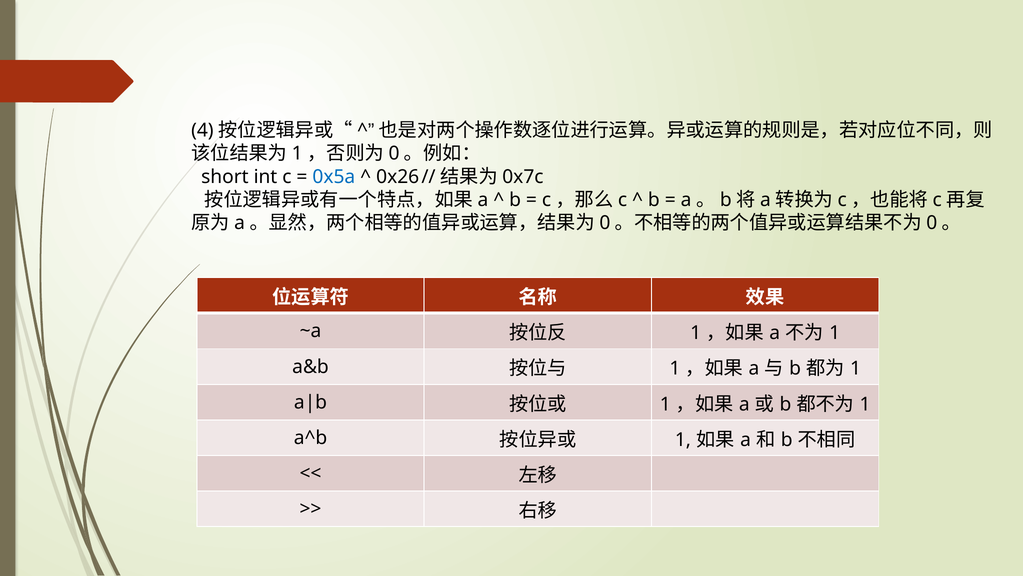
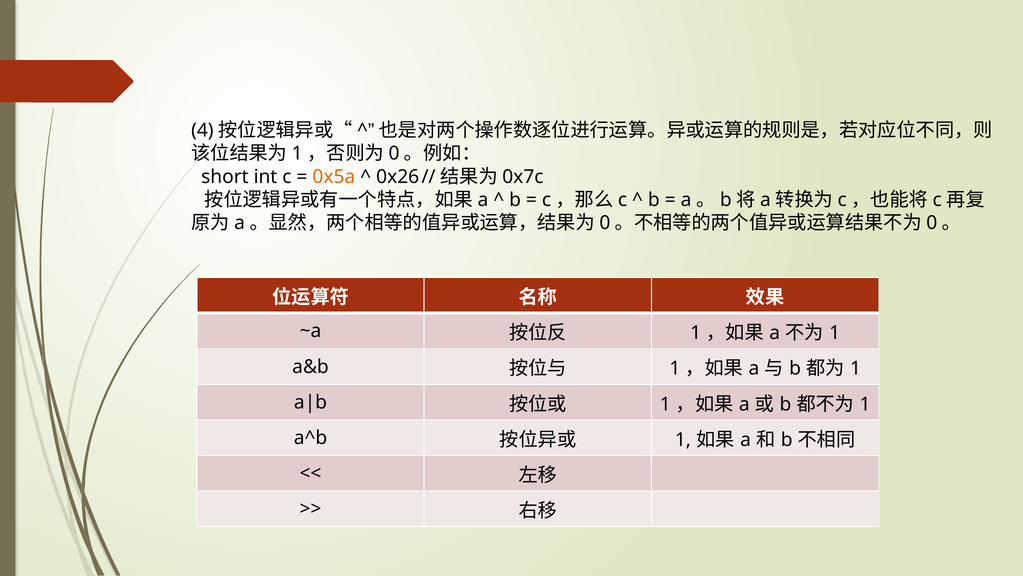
0x5a colour: blue -> orange
